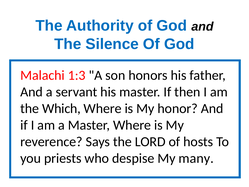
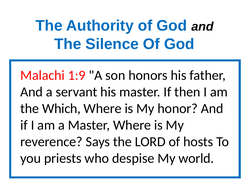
1:3: 1:3 -> 1:9
many: many -> world
